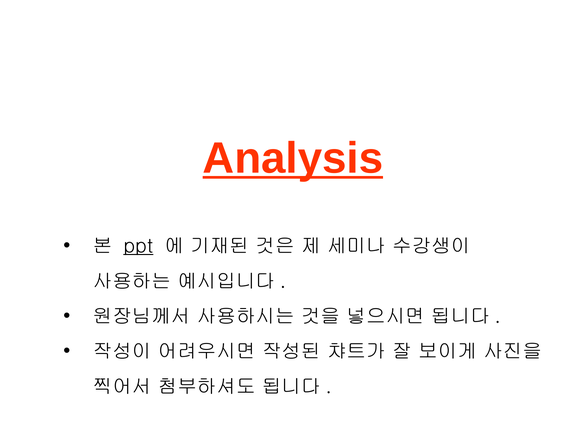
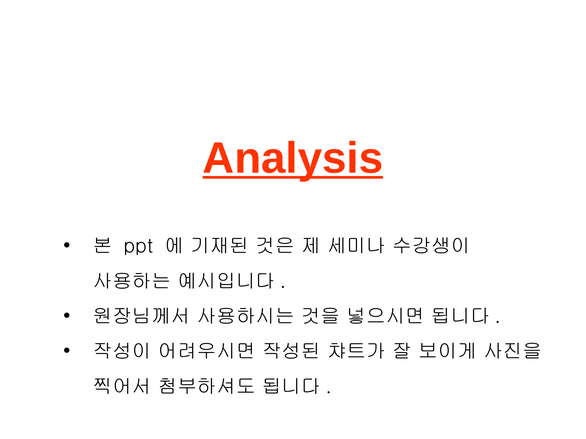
ppt underline: present -> none
